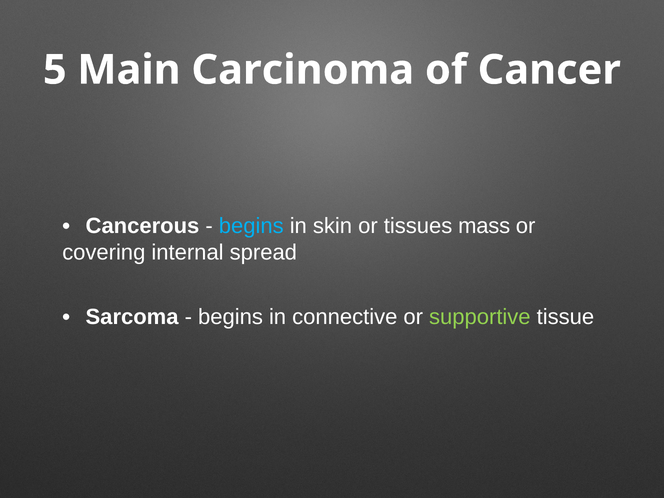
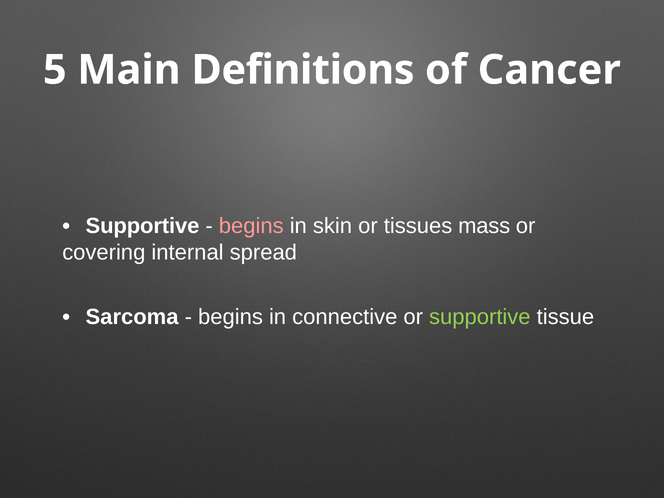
Carcinoma: Carcinoma -> Definitions
Cancerous at (142, 226): Cancerous -> Supportive
begins at (251, 226) colour: light blue -> pink
